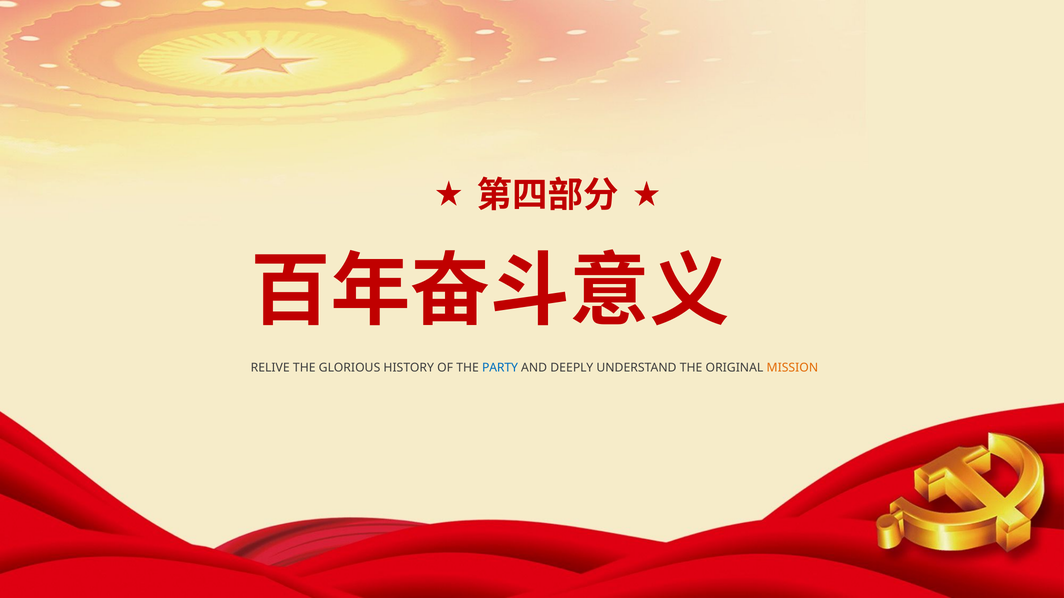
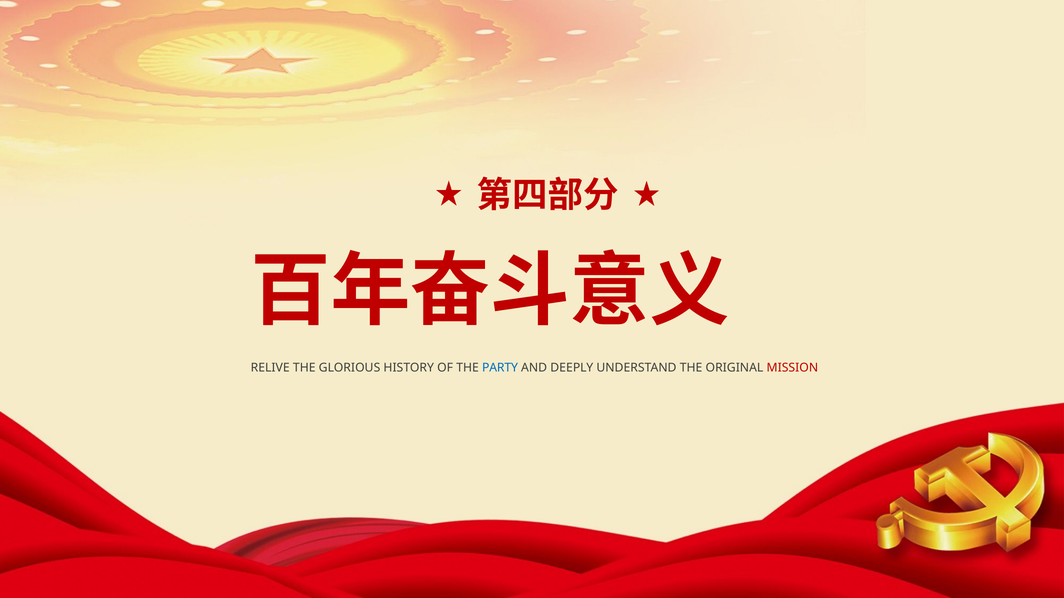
MISSION colour: orange -> red
